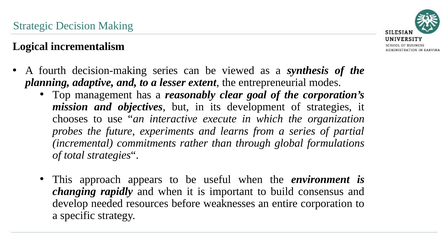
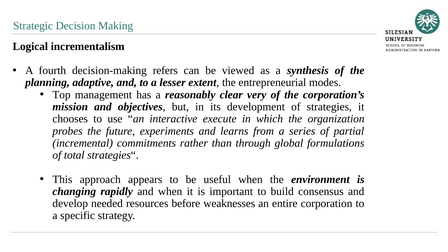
decision-making series: series -> refers
goal: goal -> very
